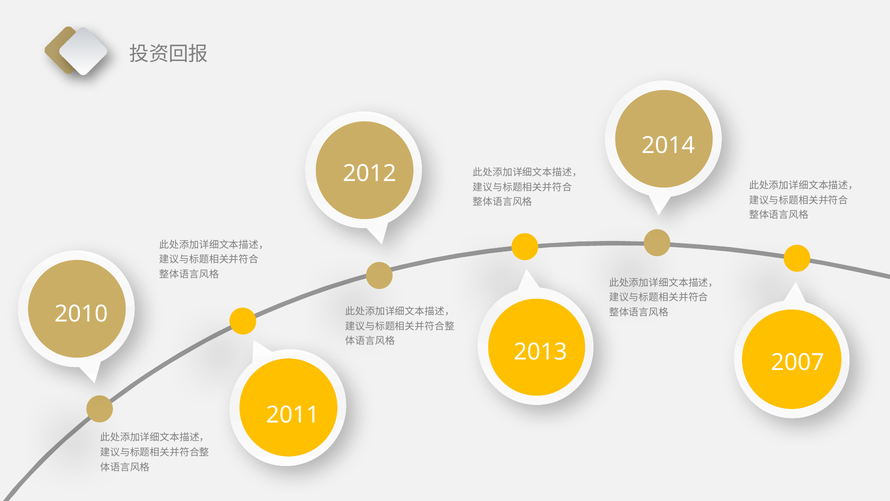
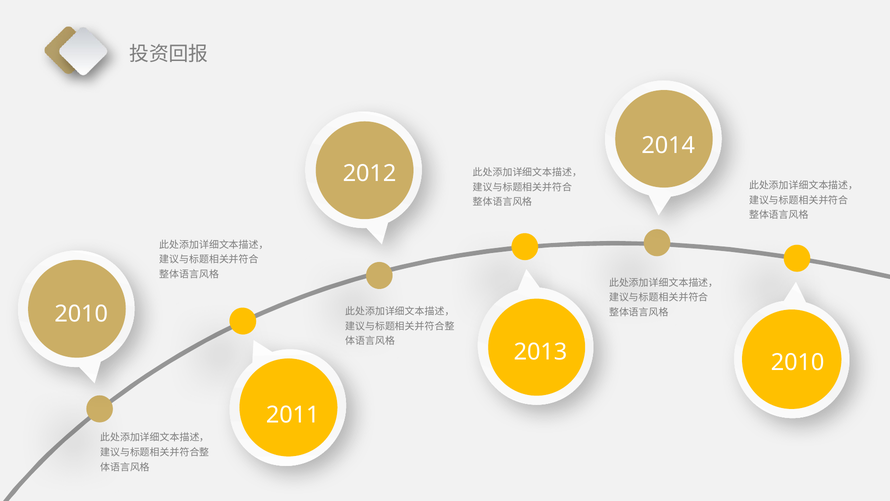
2007 at (798, 362): 2007 -> 2010
